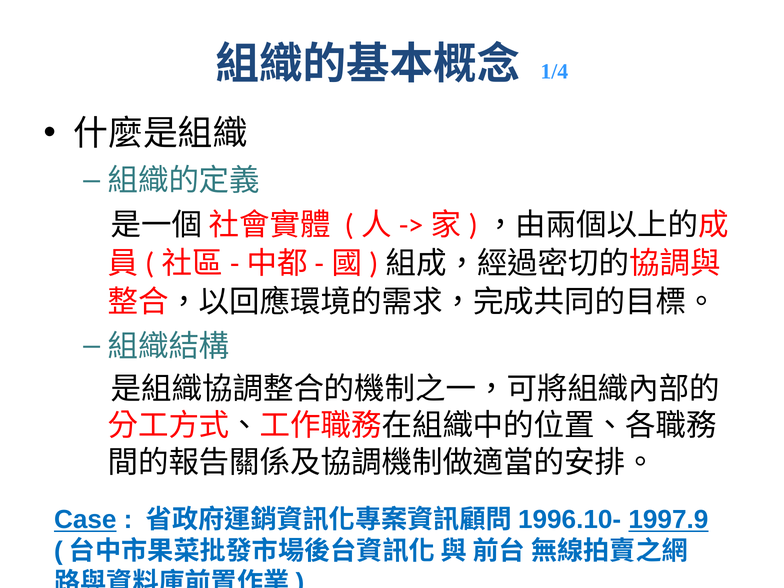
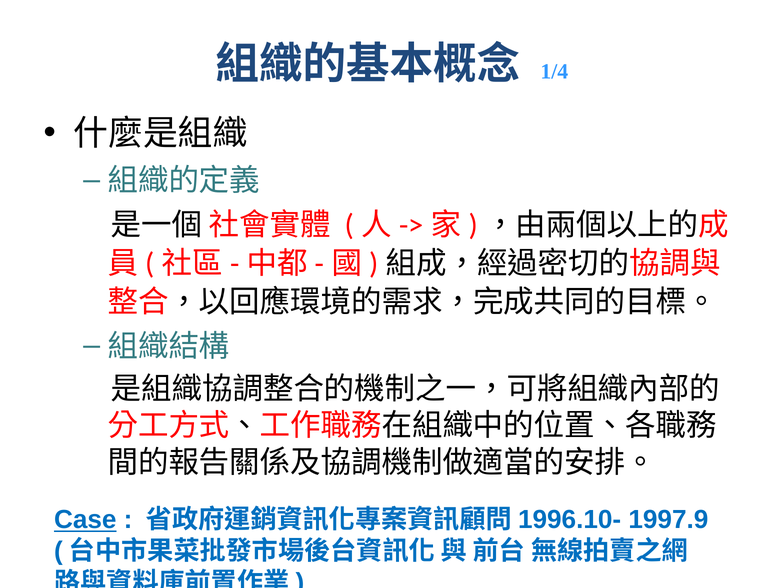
1997.9 underline: present -> none
